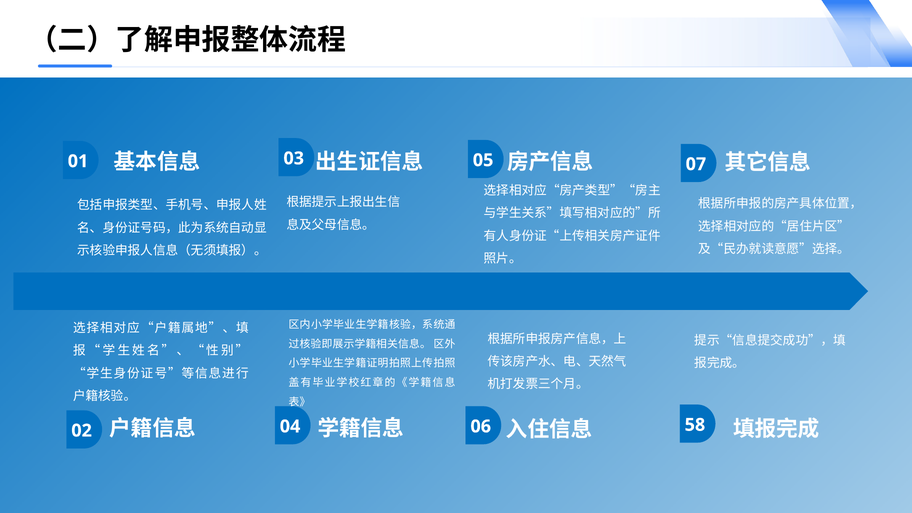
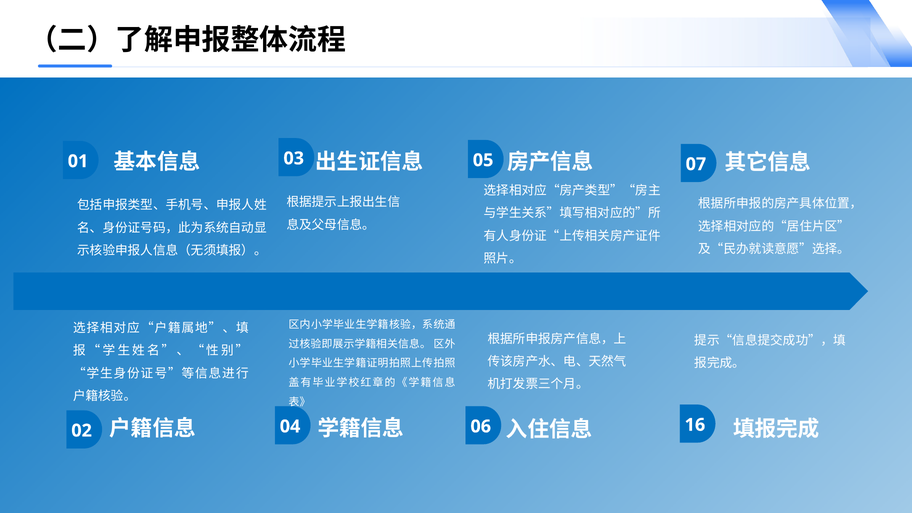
58: 58 -> 16
